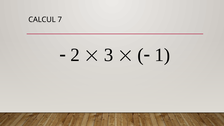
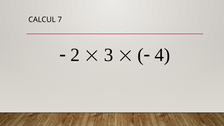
1: 1 -> 4
